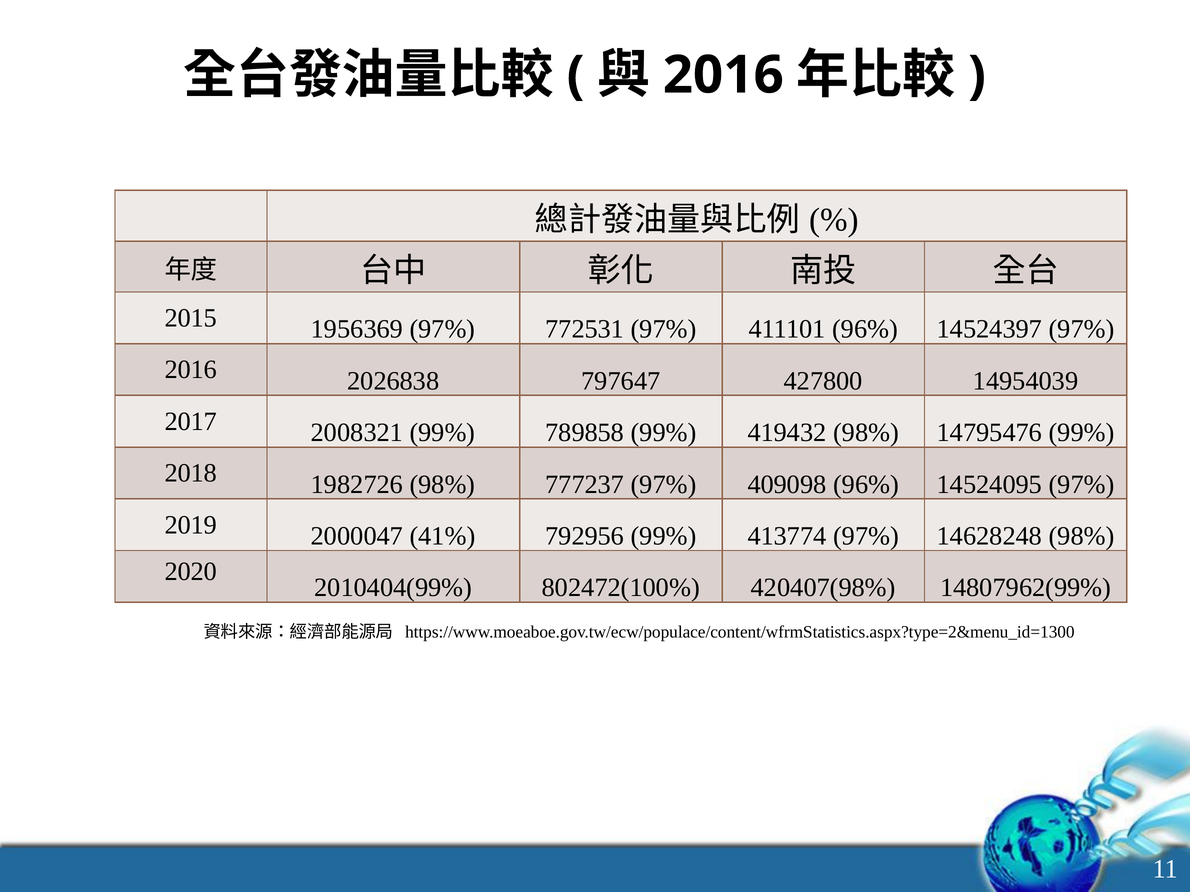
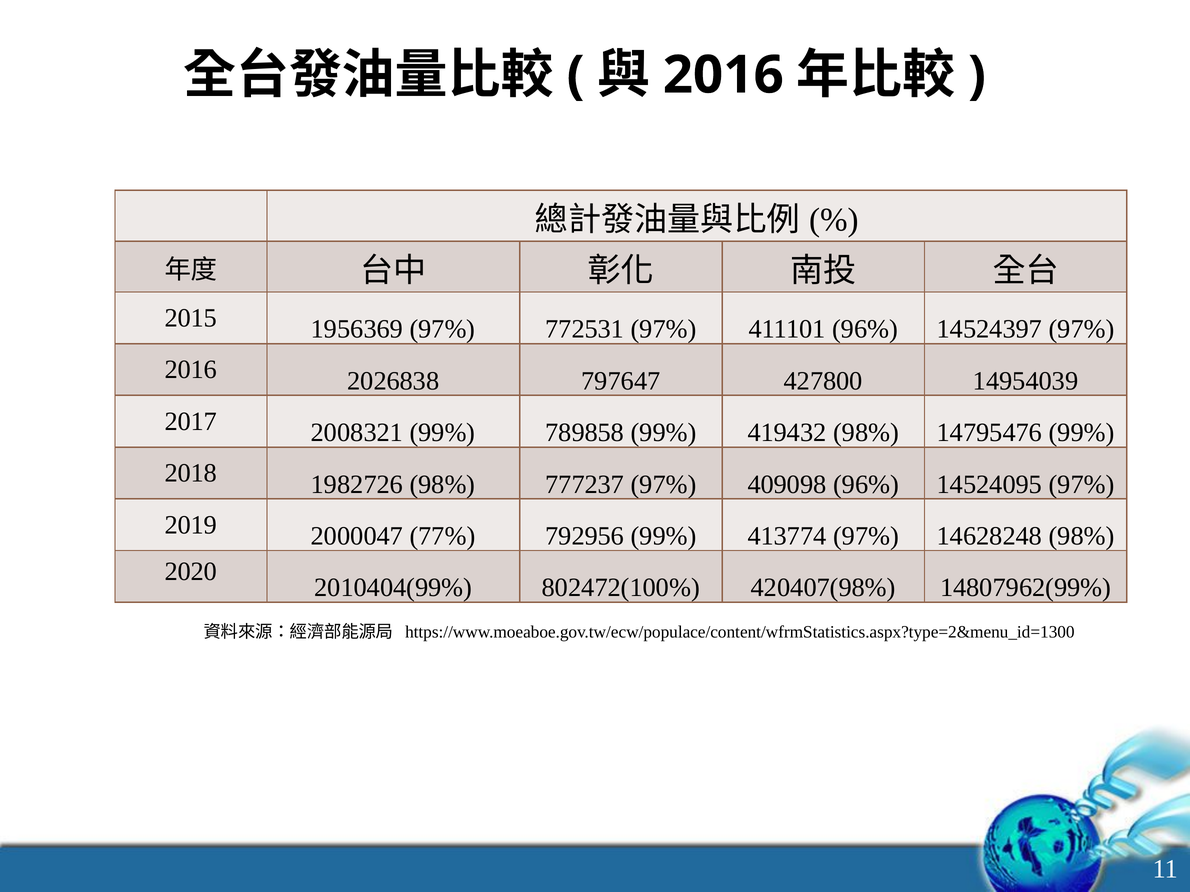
41%: 41% -> 77%
